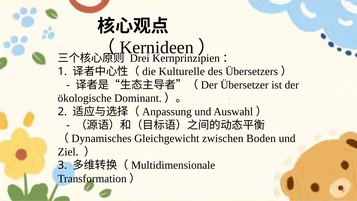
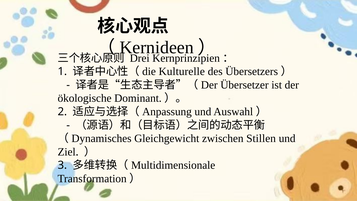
Boden: Boden -> Stillen
